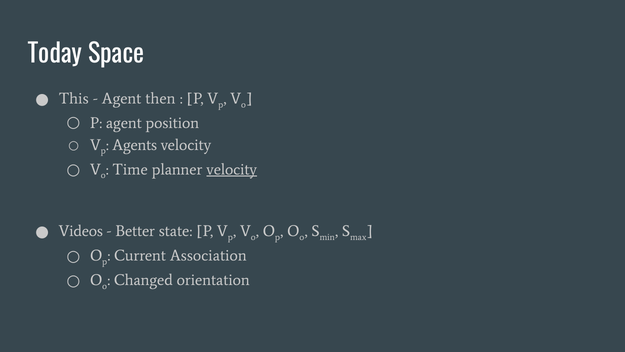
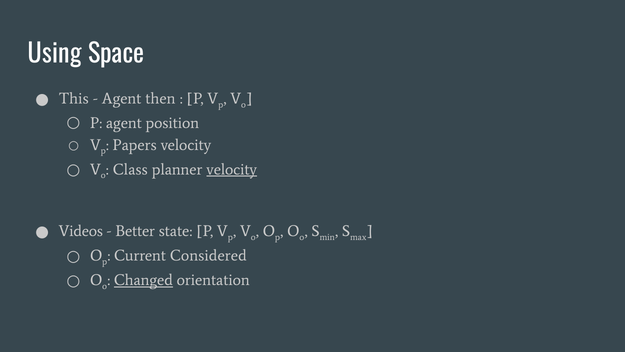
Today: Today -> Using
Agents: Agents -> Papers
Time: Time -> Class
Association: Association -> Considered
Changed underline: none -> present
